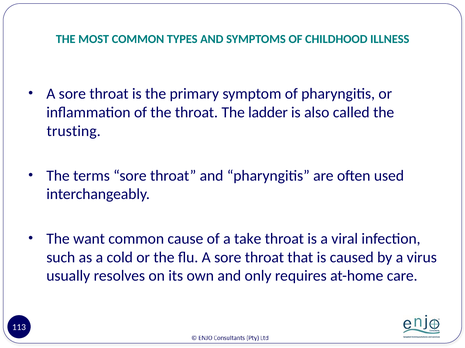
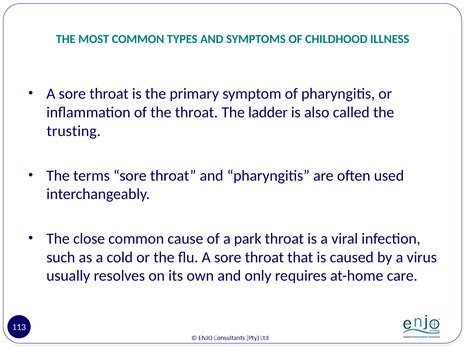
want: want -> close
take: take -> park
